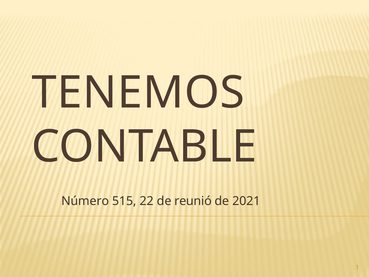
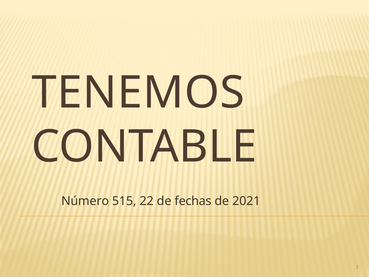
reunió: reunió -> fechas
